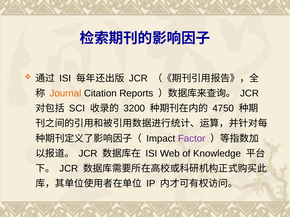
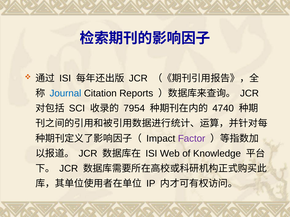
Journal colour: orange -> blue
3200: 3200 -> 7954
4750: 4750 -> 4740
